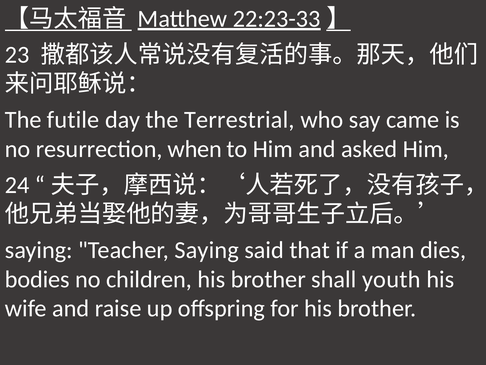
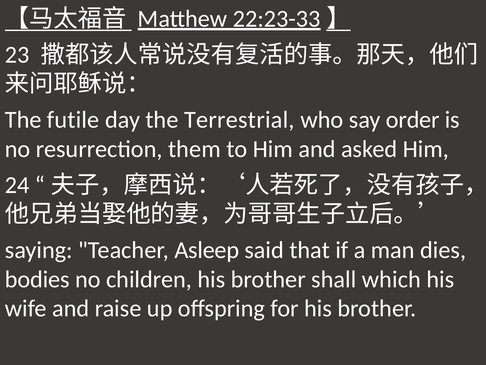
came: came -> order
when: when -> them
Teacher Saying: Saying -> Asleep
youth: youth -> which
